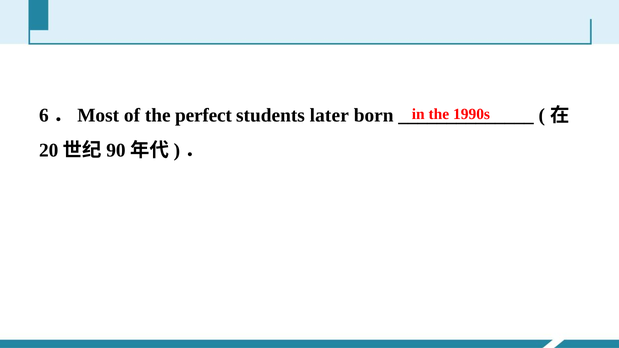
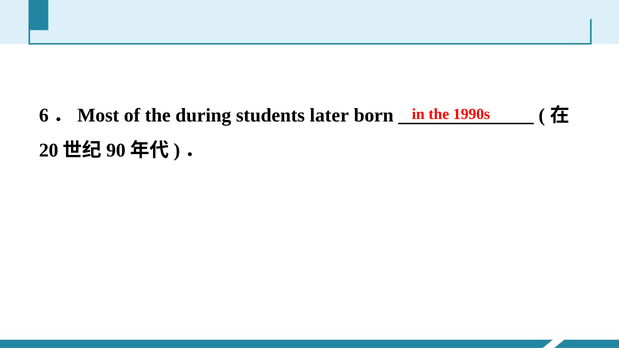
perfect: perfect -> during
